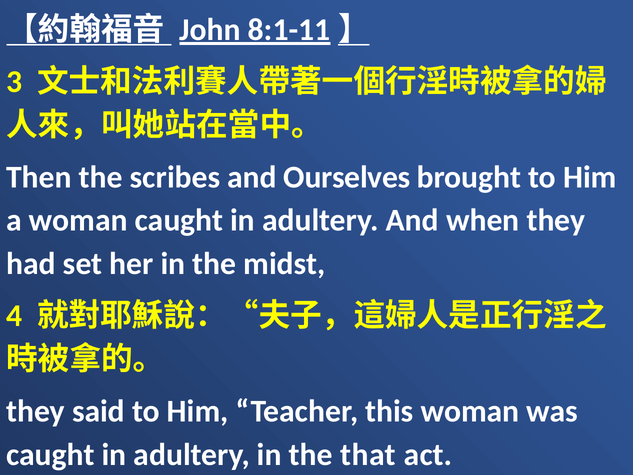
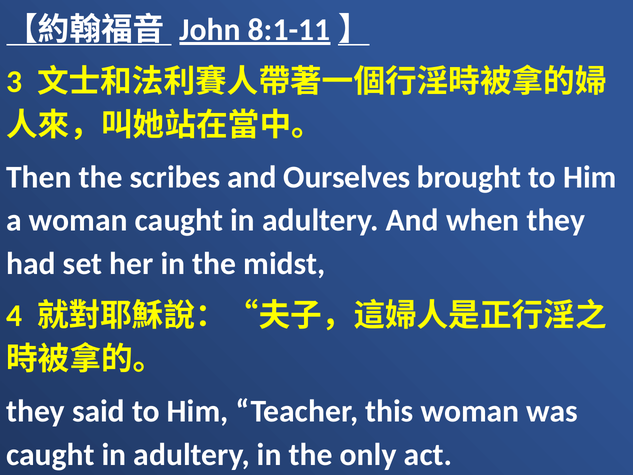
that: that -> only
